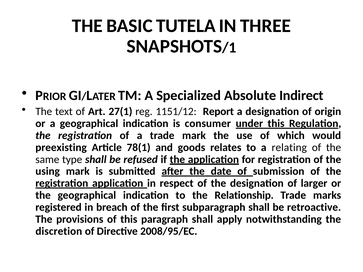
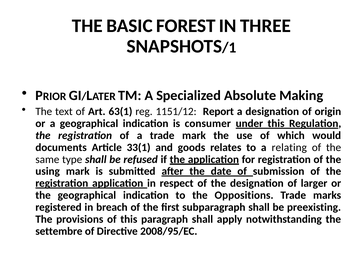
TUTELA: TUTELA -> FOREST
Indirect: Indirect -> Making
27(1: 27(1 -> 63(1
preexisting: preexisting -> documents
78(1: 78(1 -> 33(1
Relationship: Relationship -> Oppositions
retroactive: retroactive -> preexisting
discretion: discretion -> settembre
